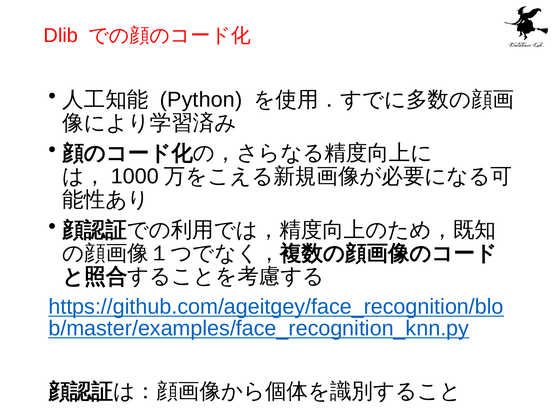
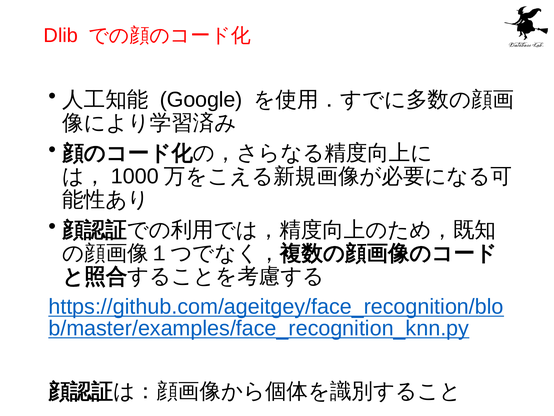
Python: Python -> Google
